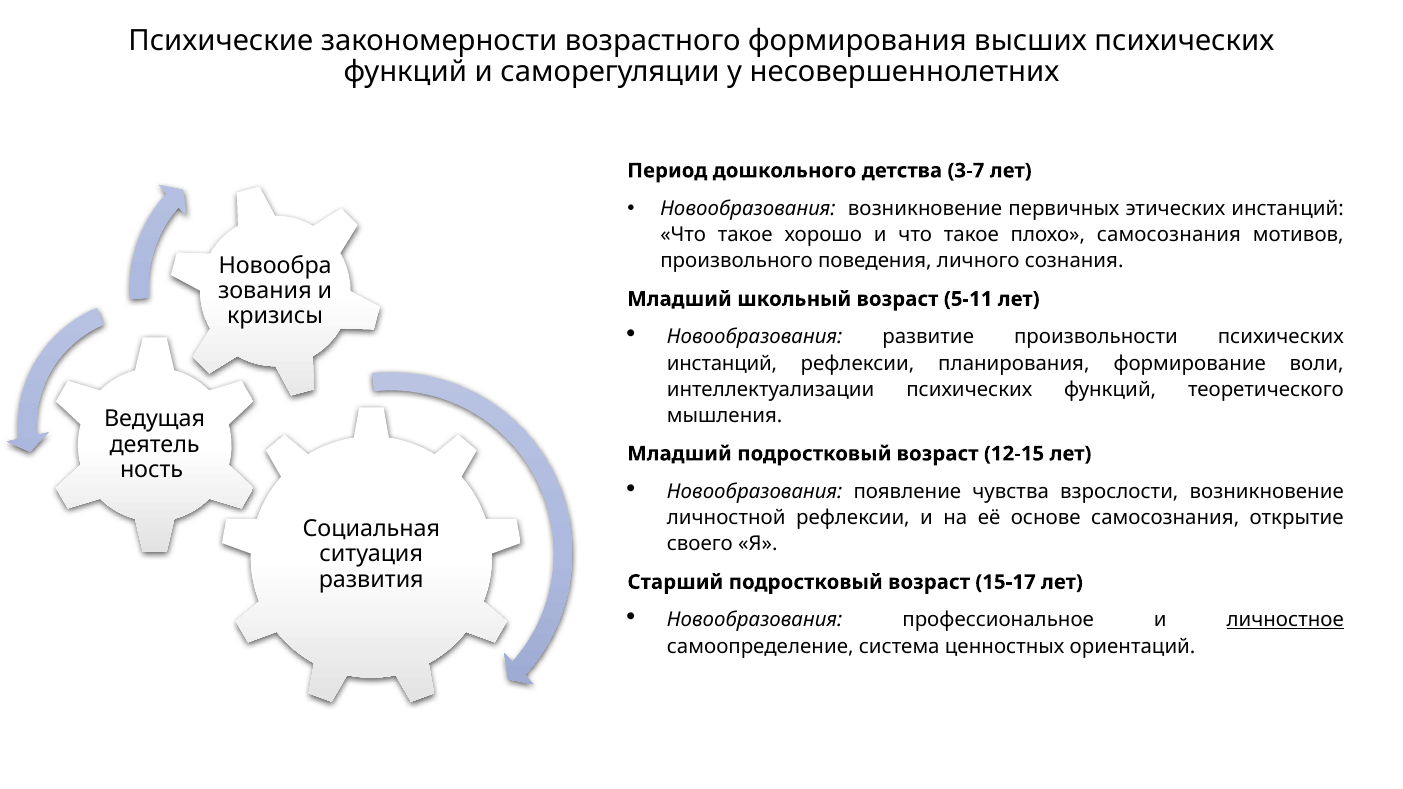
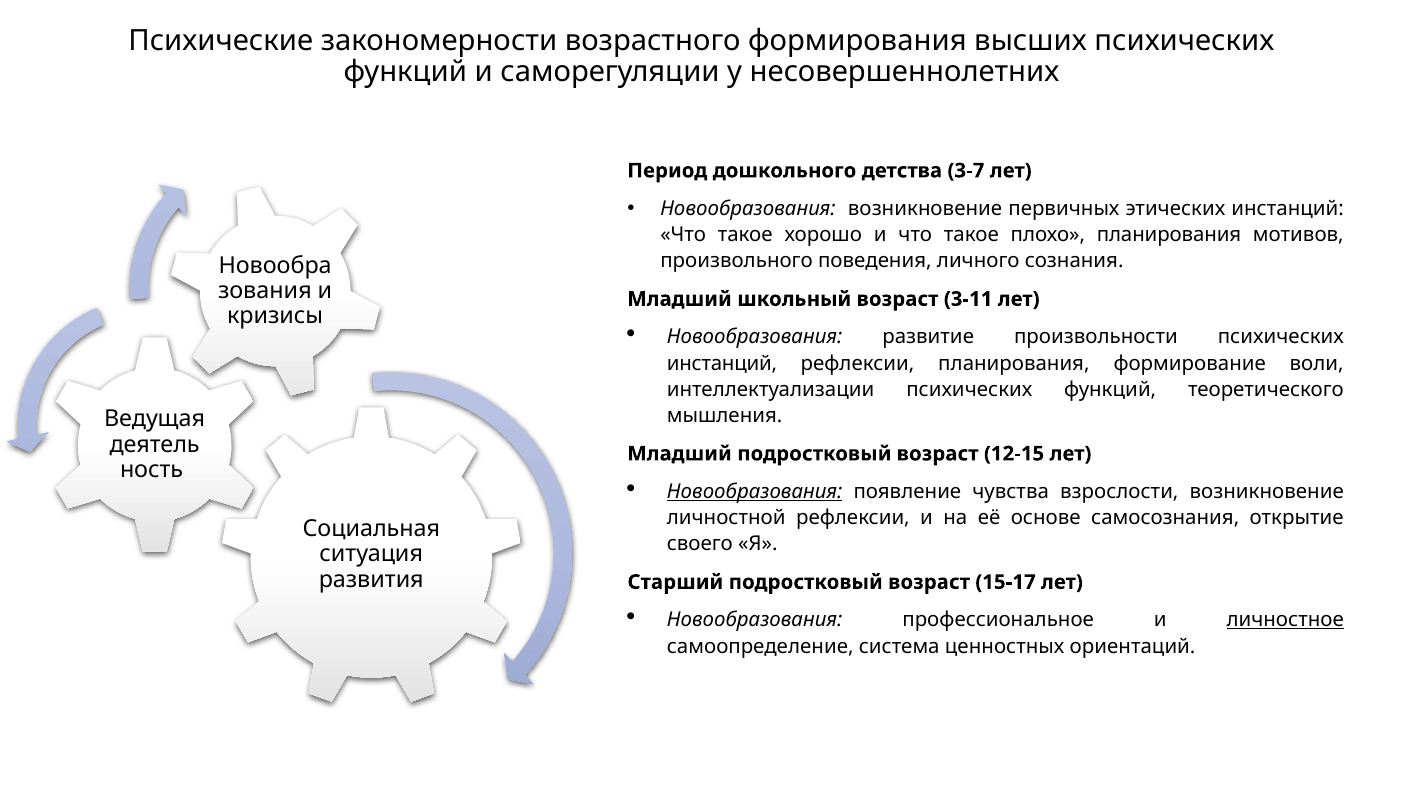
плохо самосознания: самосознания -> планирования
5-11: 5-11 -> 3-11
Новообразования at (755, 492) underline: none -> present
